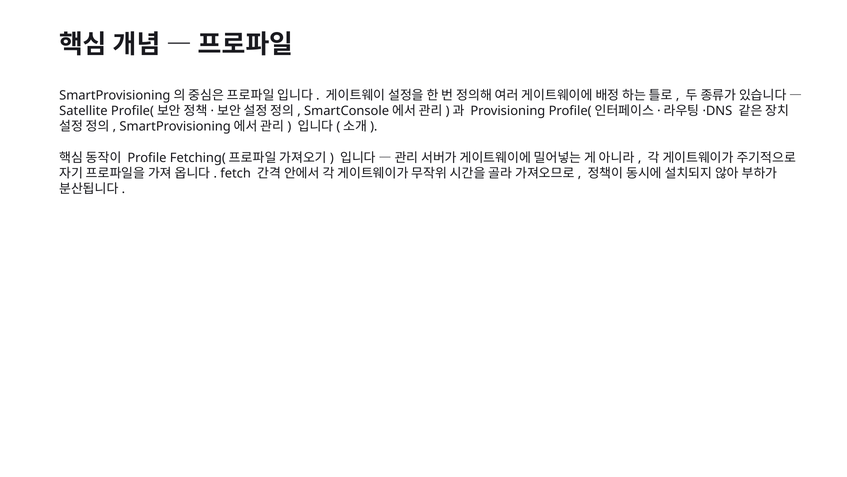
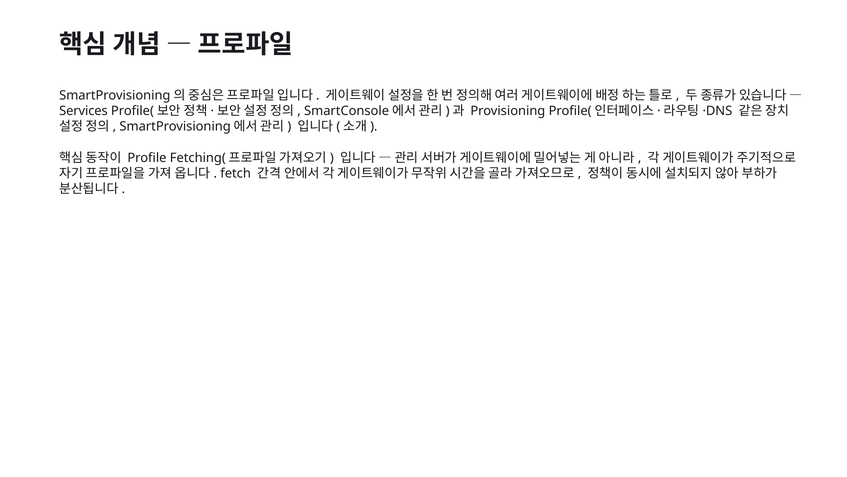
Satellite: Satellite -> Services
